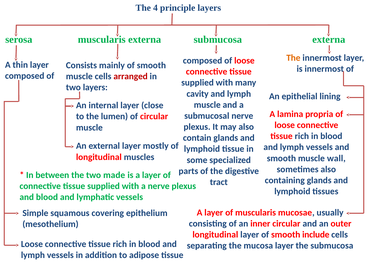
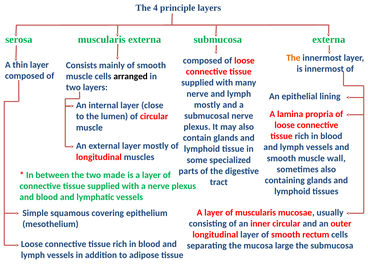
arranged colour: red -> black
cavity at (198, 94): cavity -> nerve
muscle at (207, 105): muscle -> mostly
include: include -> rectum
mucosa layer: layer -> large
